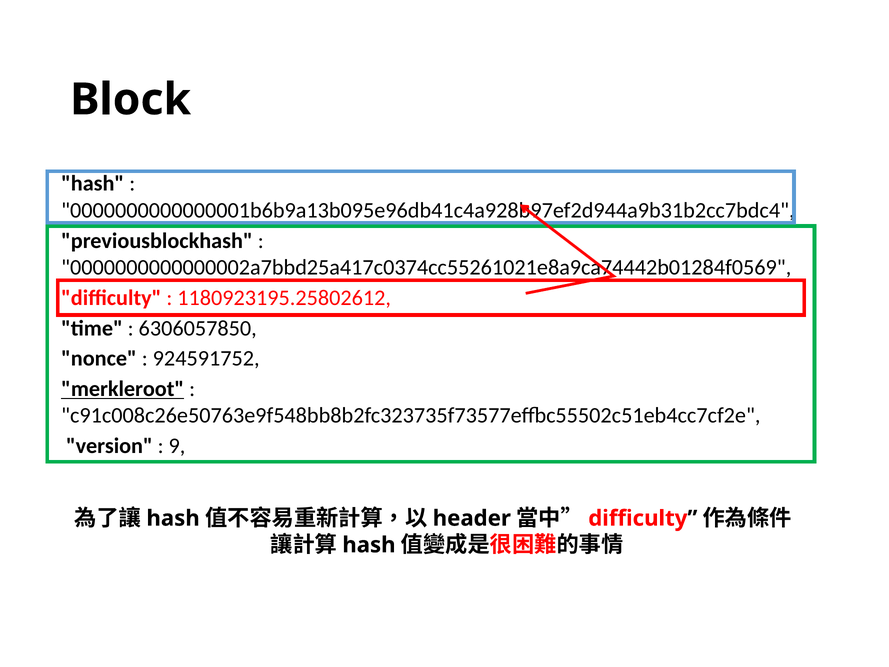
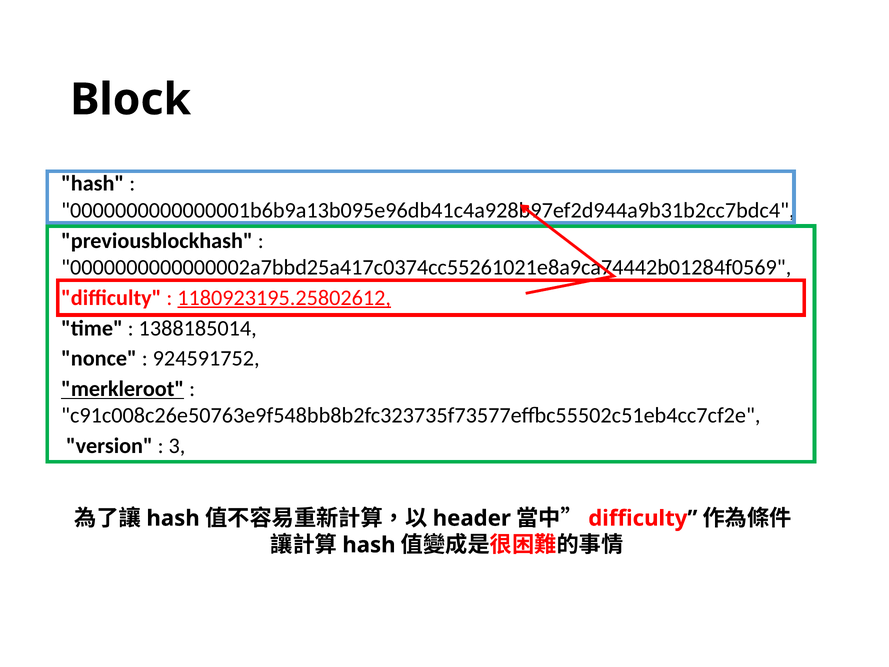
1180923195.25802612 underline: none -> present
6306057850: 6306057850 -> 1388185014
9: 9 -> 3
